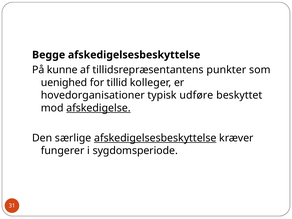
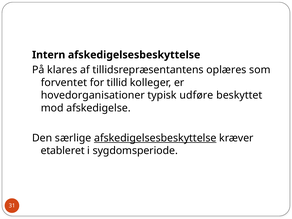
Begge: Begge -> Intern
kunne: kunne -> klares
punkter: punkter -> oplæres
uenighed: uenighed -> forventet
afskedigelse underline: present -> none
fungerer: fungerer -> etableret
